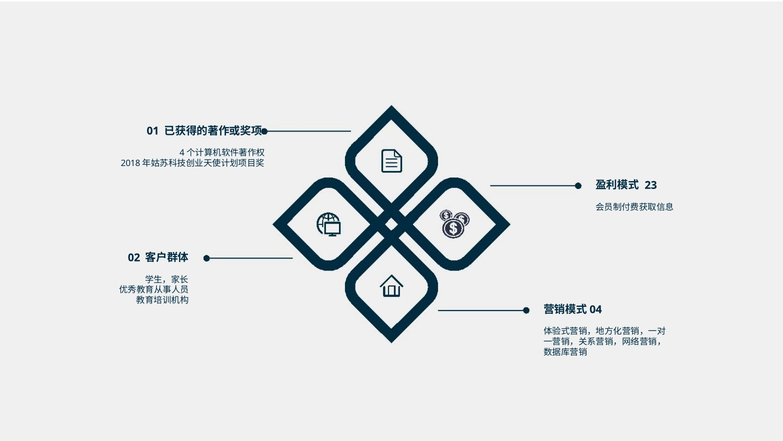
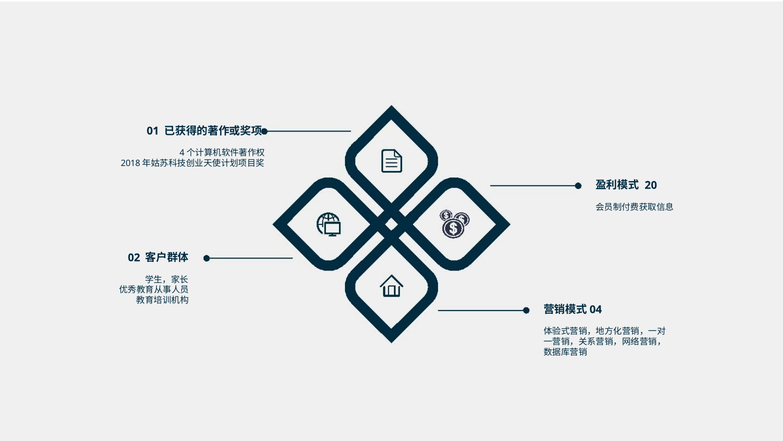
23: 23 -> 20
